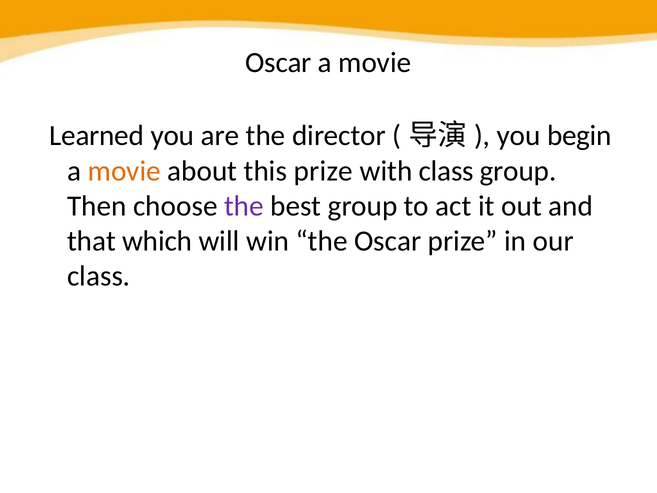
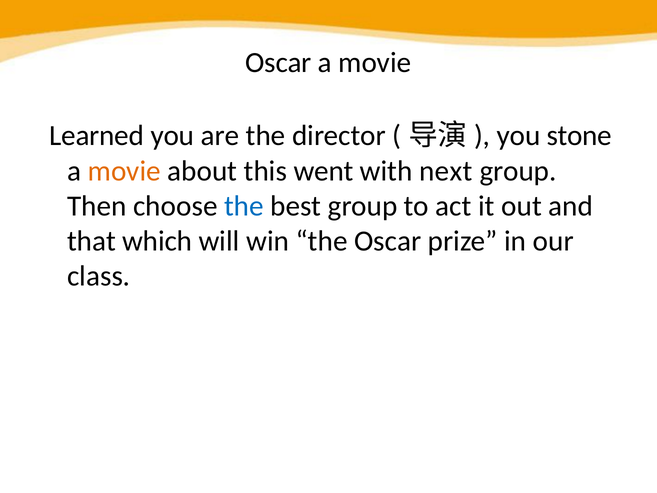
begin: begin -> stone
this prize: prize -> went
with class: class -> next
the at (244, 206) colour: purple -> blue
